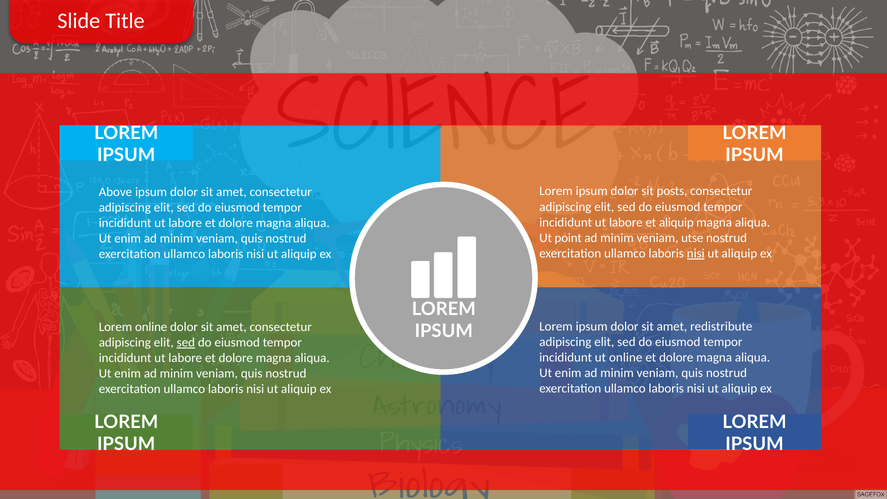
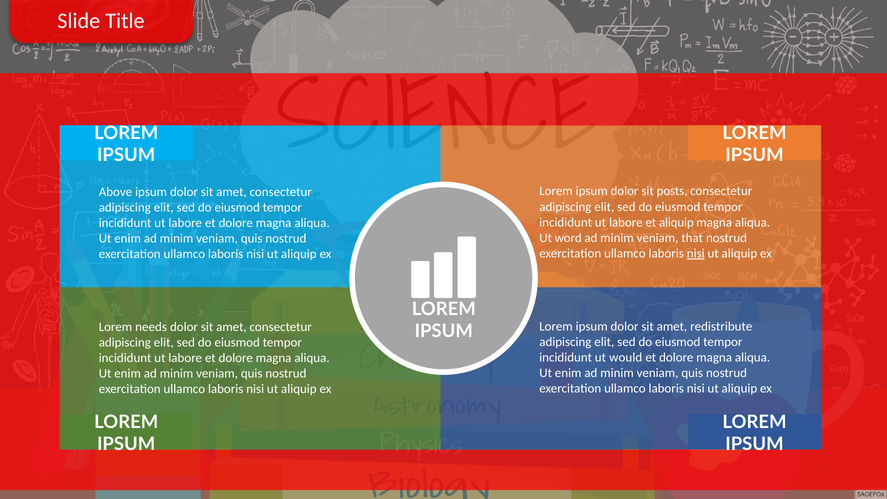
point: point -> word
utse: utse -> that
Lorem online: online -> needs
sed at (186, 342) underline: present -> none
ut online: online -> would
